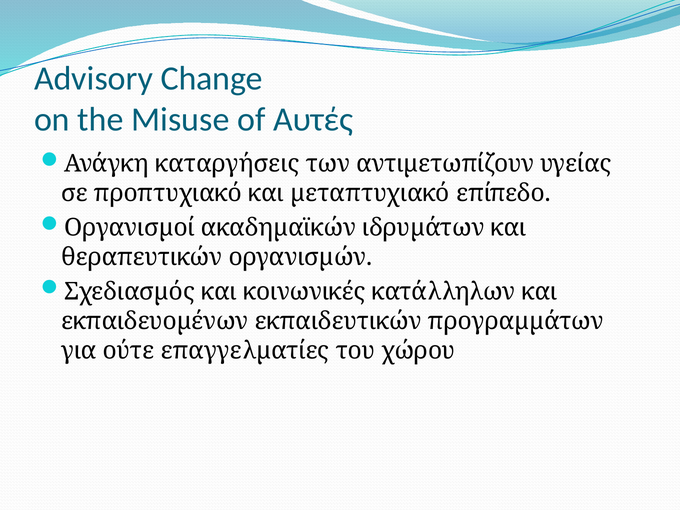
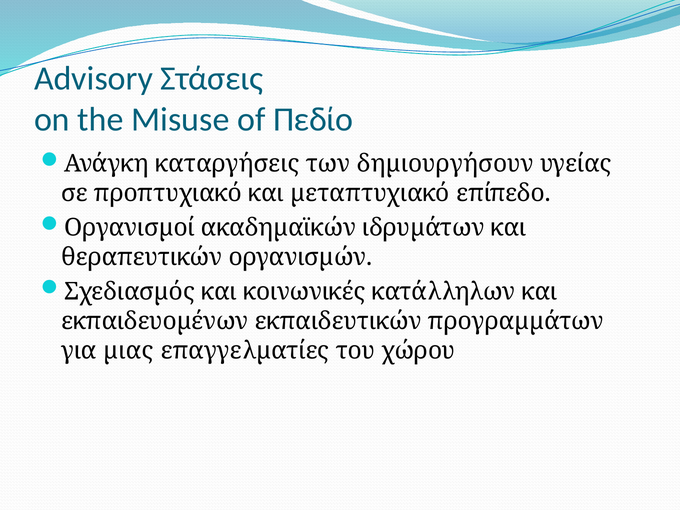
Change: Change -> Στάσεις
Αυτές: Αυτές -> Πεδίο
αντιµετωπίζουν: αντιµετωπίζουν -> δηµιουργήσουν
ούτε: ούτε -> µιας
